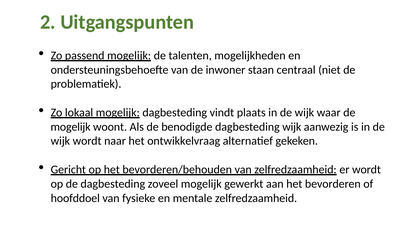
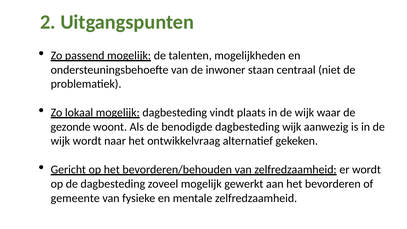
mogelijk at (71, 127): mogelijk -> gezonde
hoofddoel: hoofddoel -> gemeente
